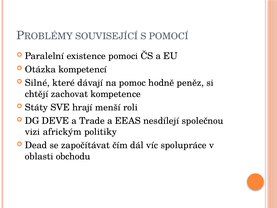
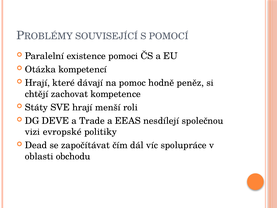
Silné at (37, 83): Silné -> Hrají
africkým: africkým -> evropské
